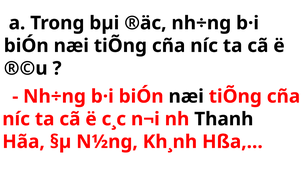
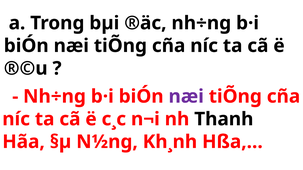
næi at (186, 97) colour: black -> purple
